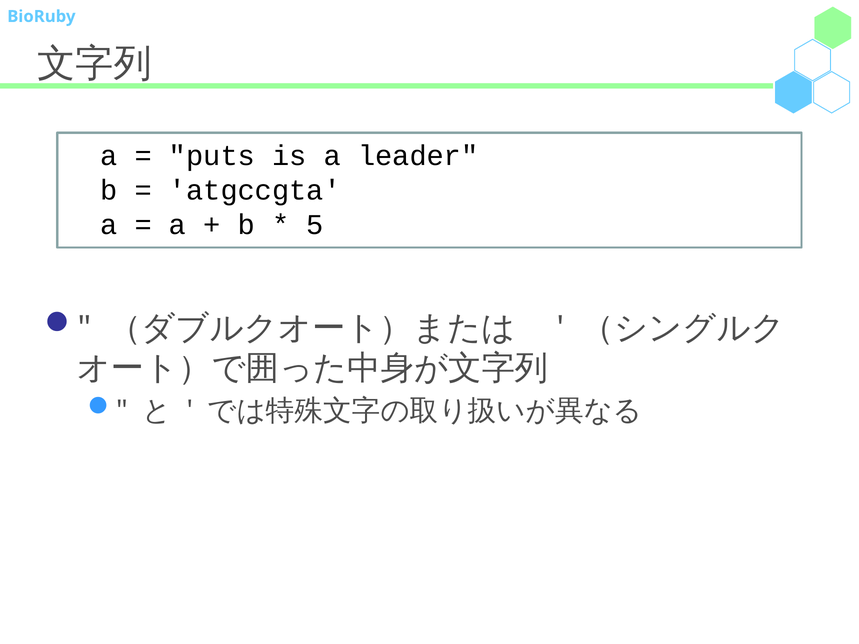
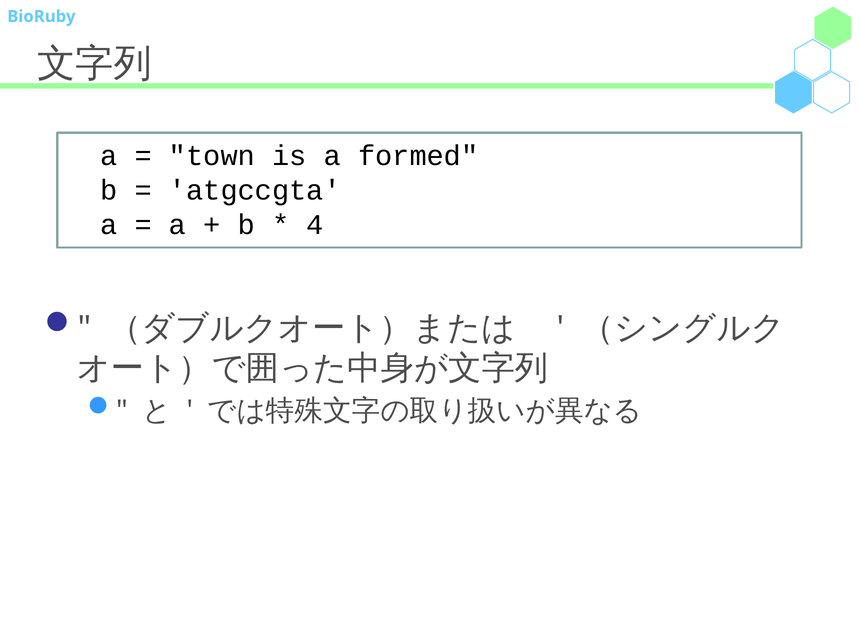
puts: puts -> town
leader: leader -> formed
5: 5 -> 4
